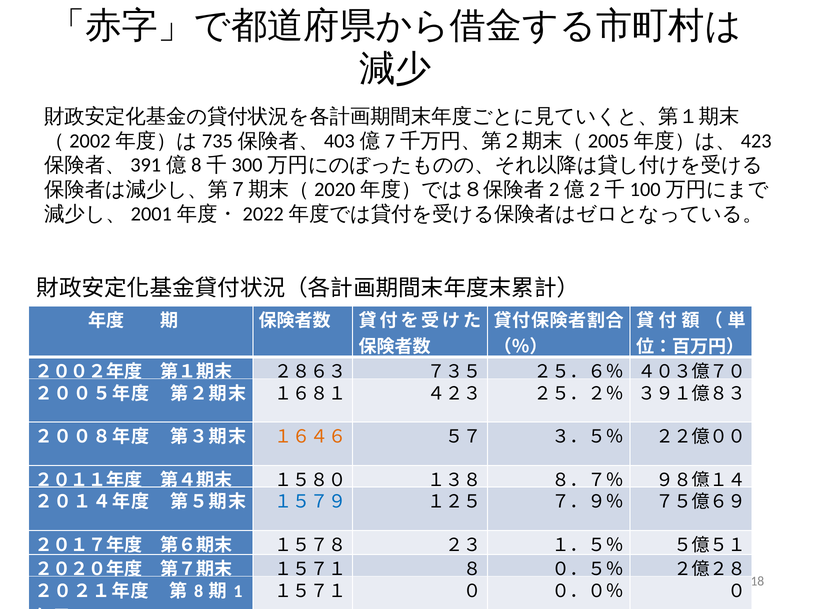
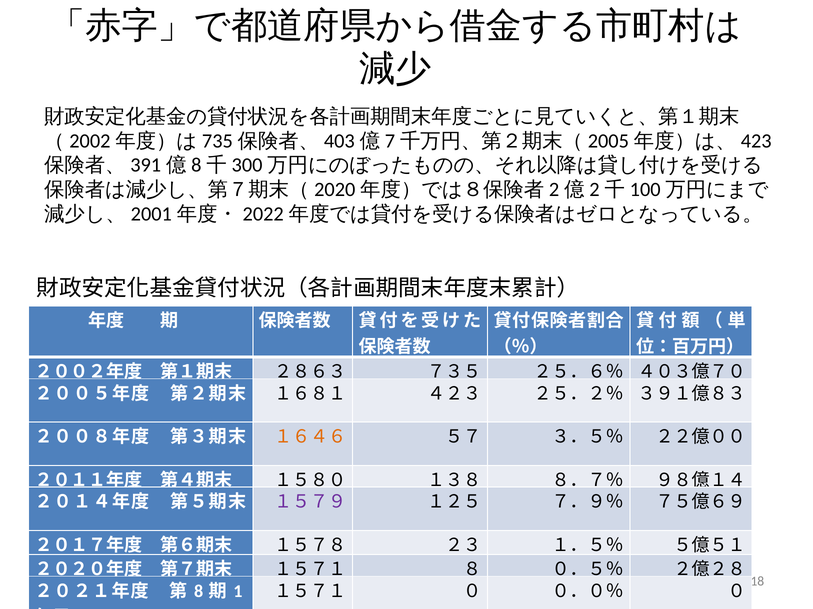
１５７９ colour: blue -> purple
